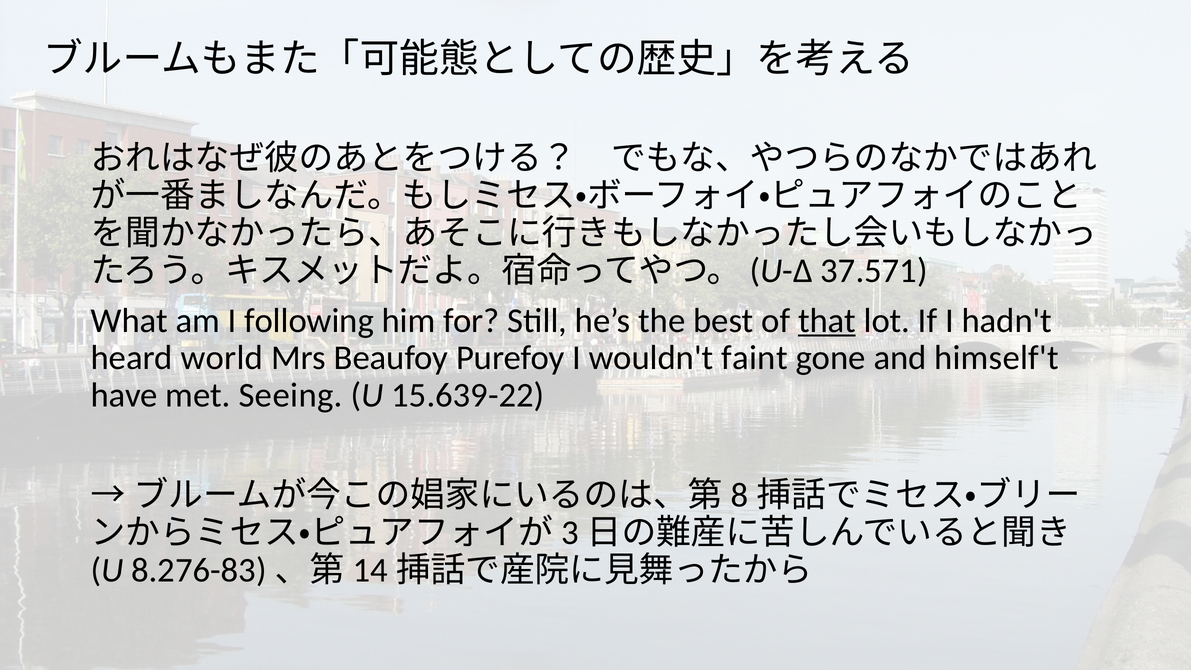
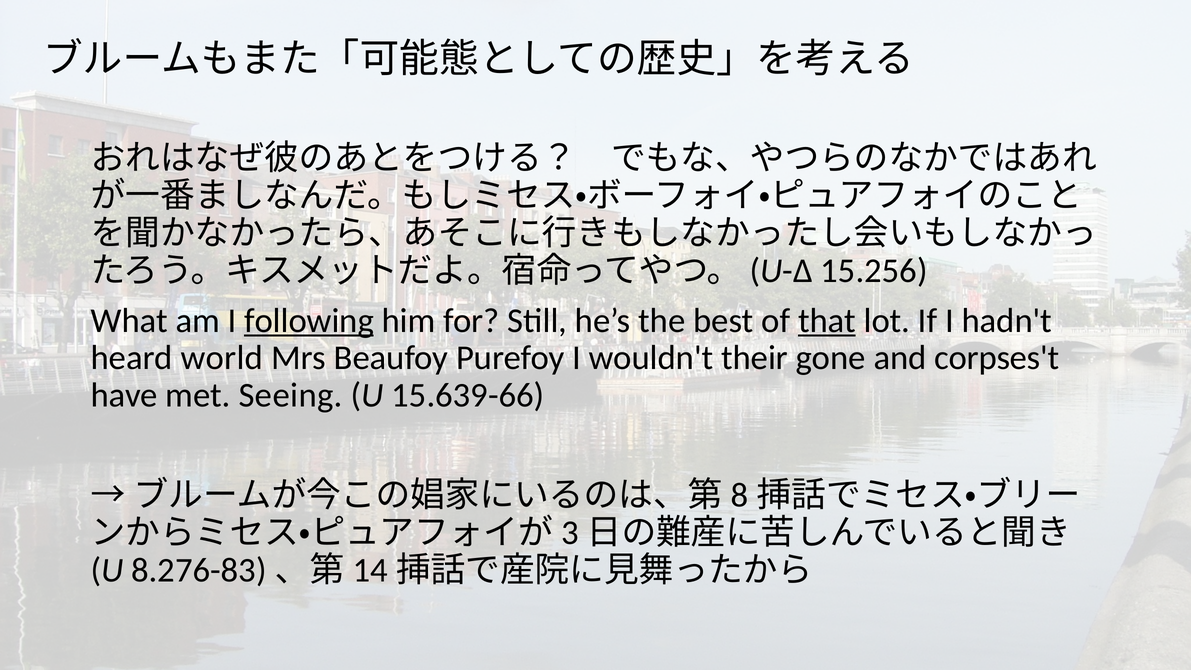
37.571: 37.571 -> 15.256
following underline: none -> present
faint: faint -> their
himself't: himself't -> corpses't
15.639-22: 15.639-22 -> 15.639-66
